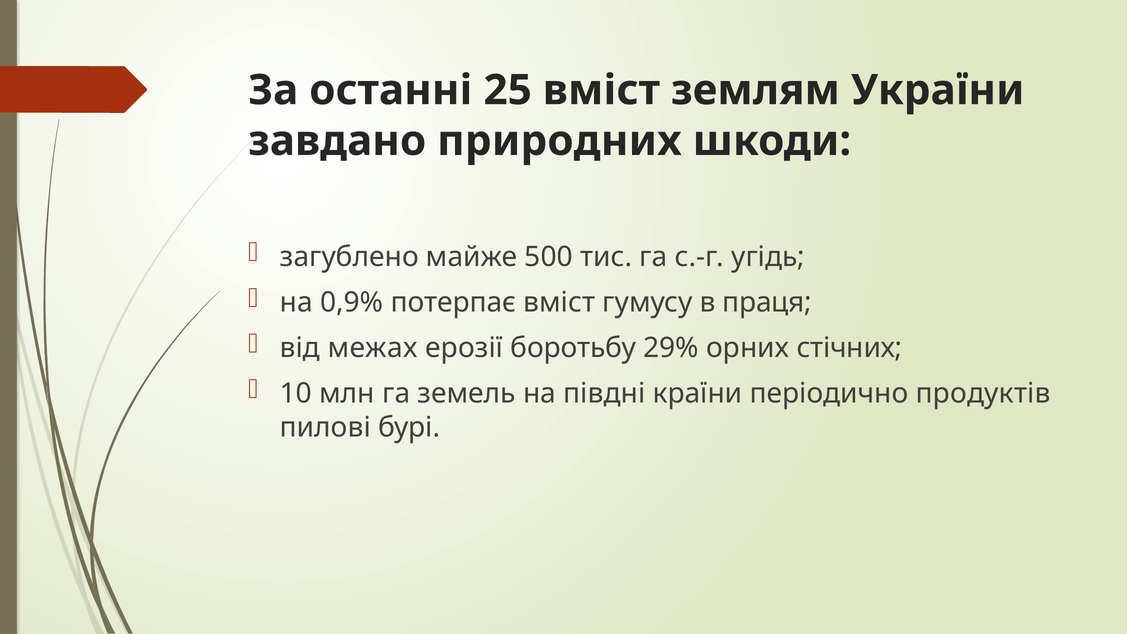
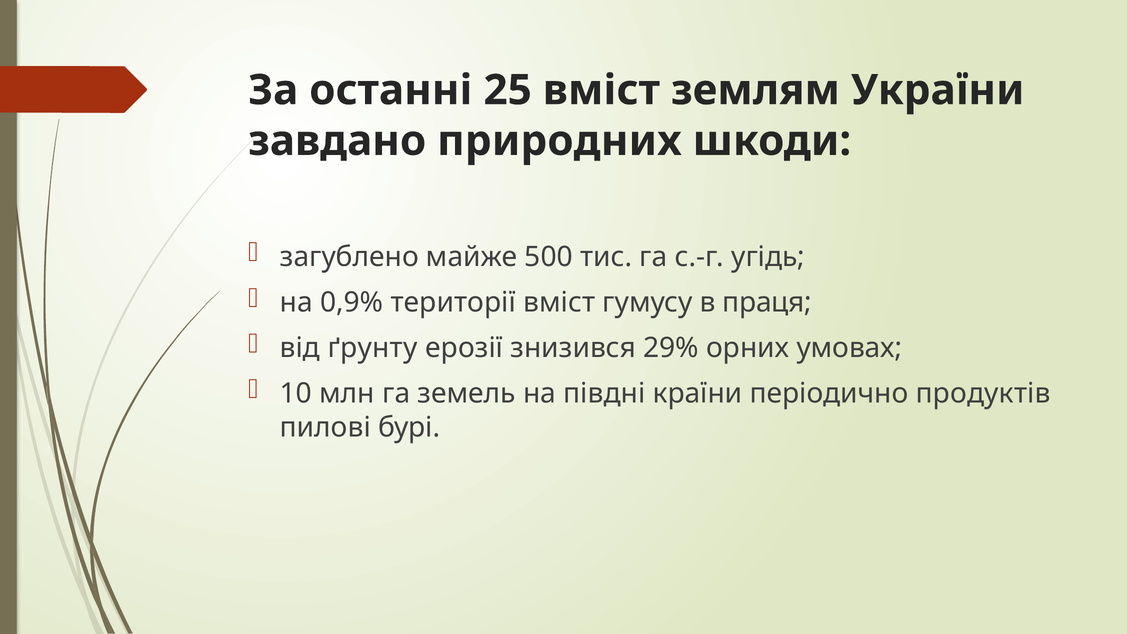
потерпає: потерпає -> території
межах: межах -> ґрунту
боротьбу: боротьбу -> знизився
стічних: стічних -> умовах
